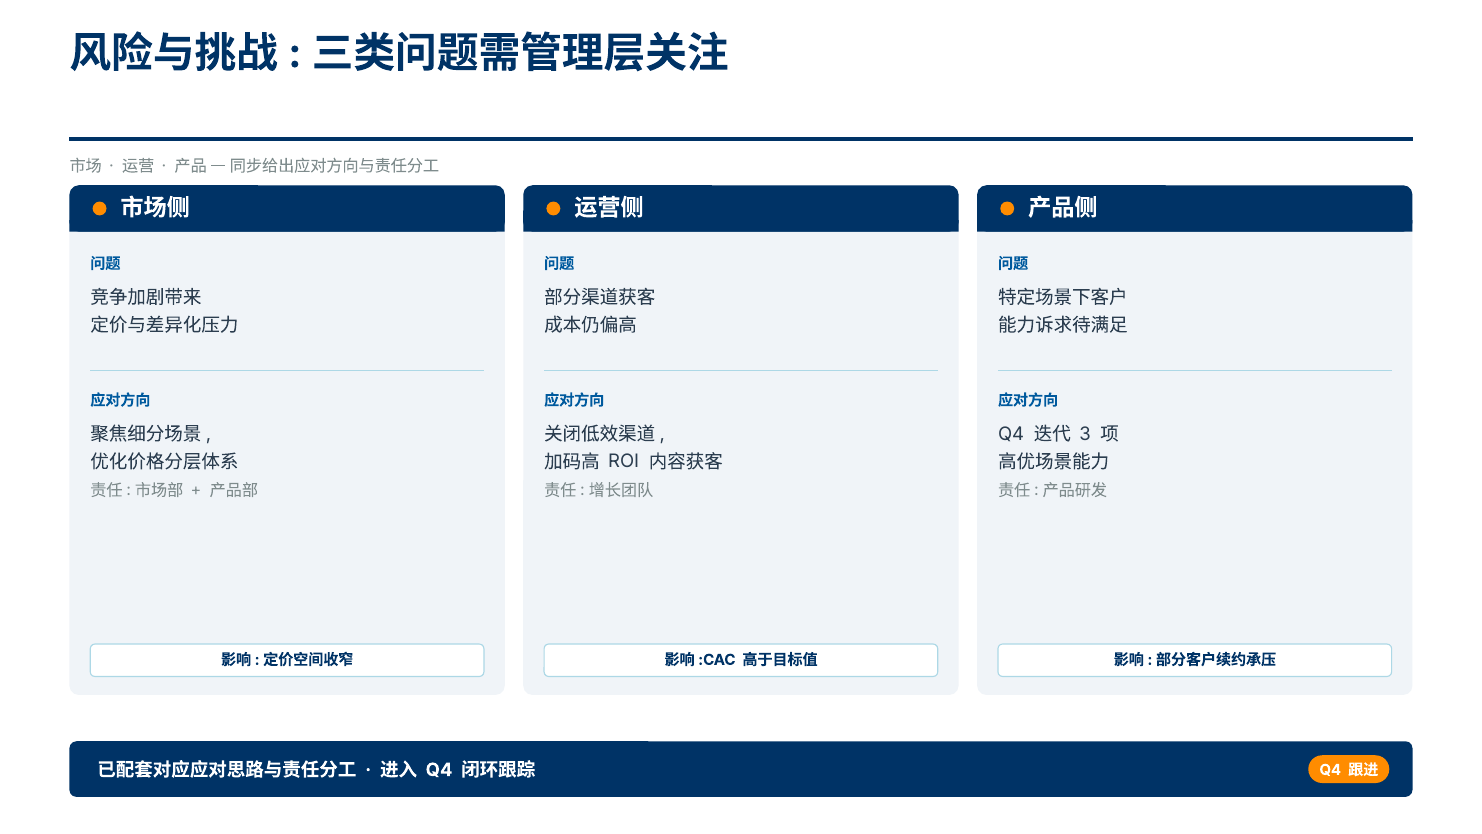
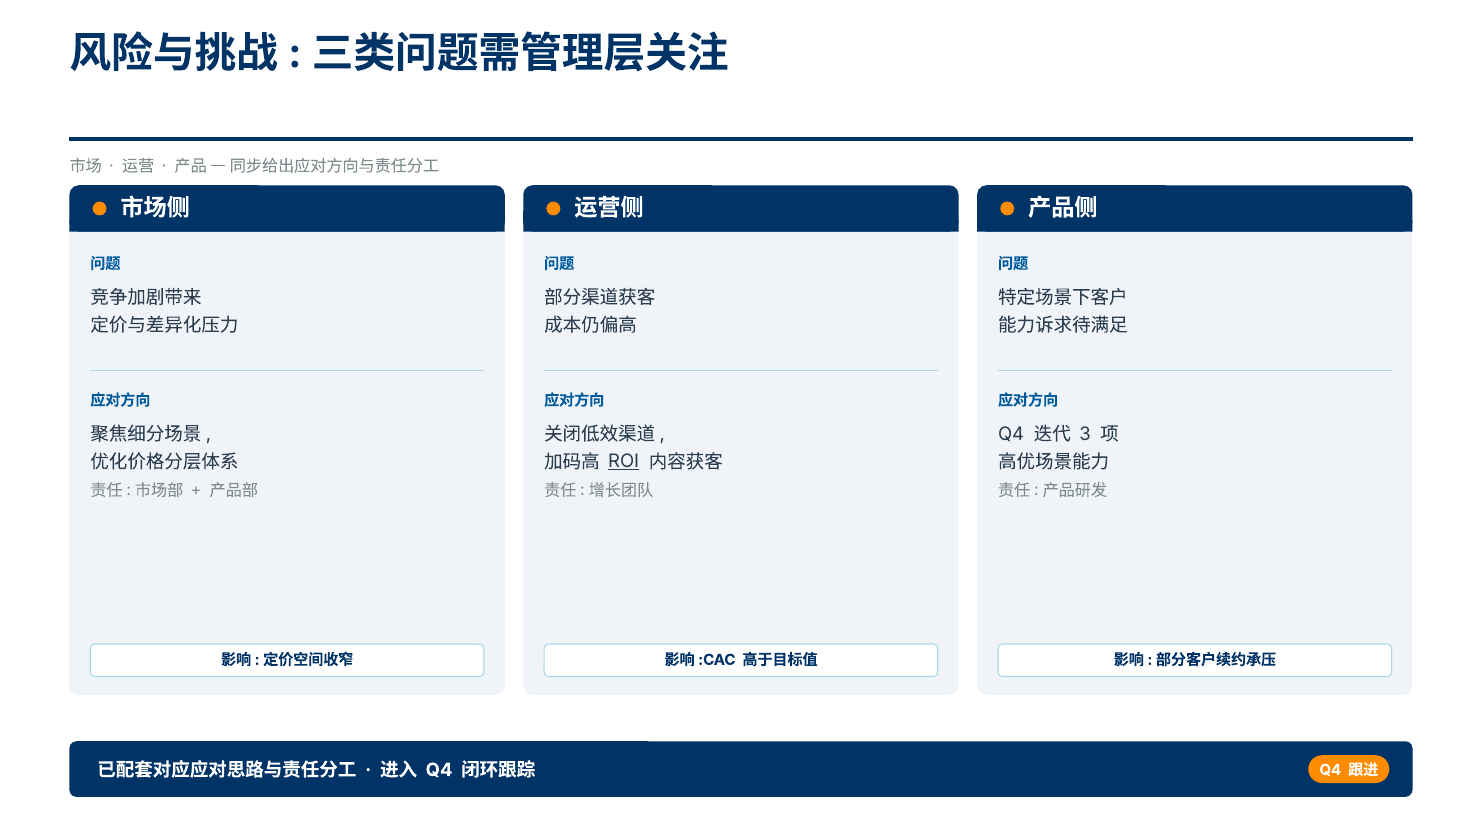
ROI underline: none -> present
